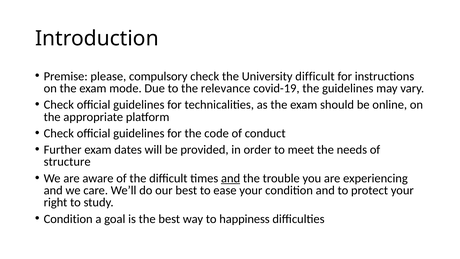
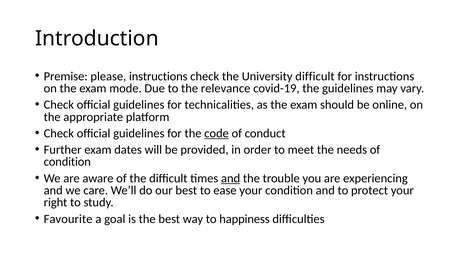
please compulsory: compulsory -> instructions
code underline: none -> present
structure at (67, 162): structure -> condition
Condition at (68, 219): Condition -> Favourite
